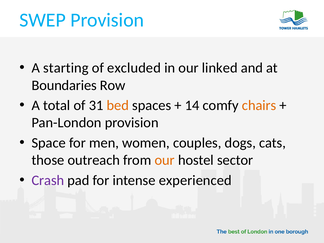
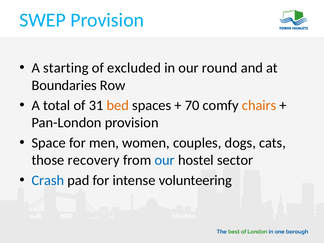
linked: linked -> round
14: 14 -> 70
outreach: outreach -> recovery
our at (165, 160) colour: orange -> blue
Crash colour: purple -> blue
experienced: experienced -> volunteering
